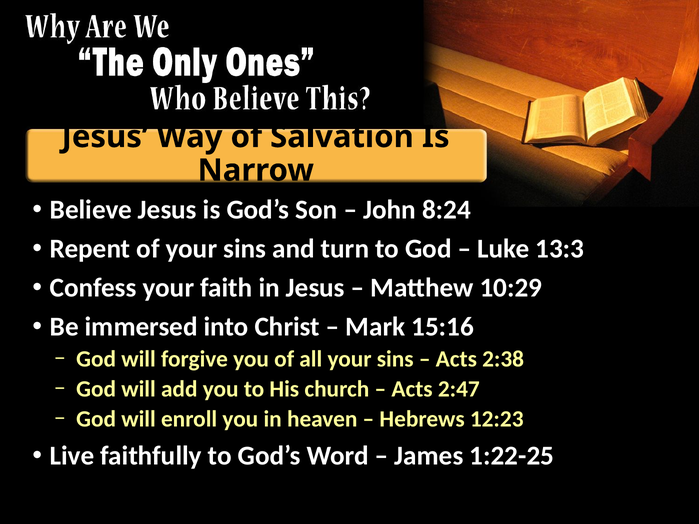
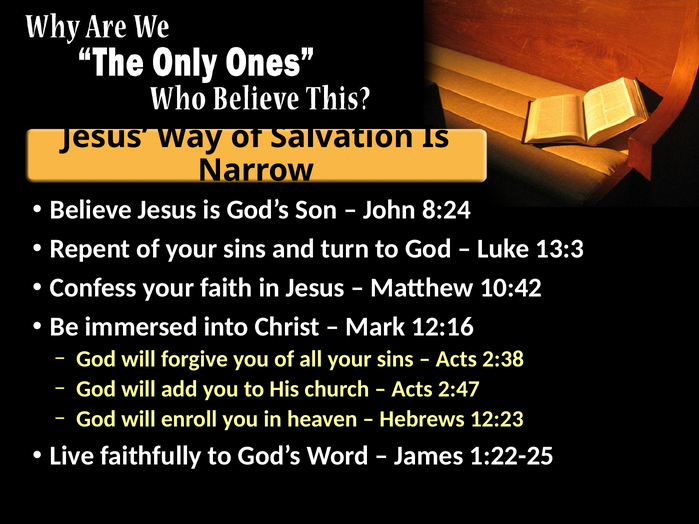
10:29: 10:29 -> 10:42
15:16: 15:16 -> 12:16
